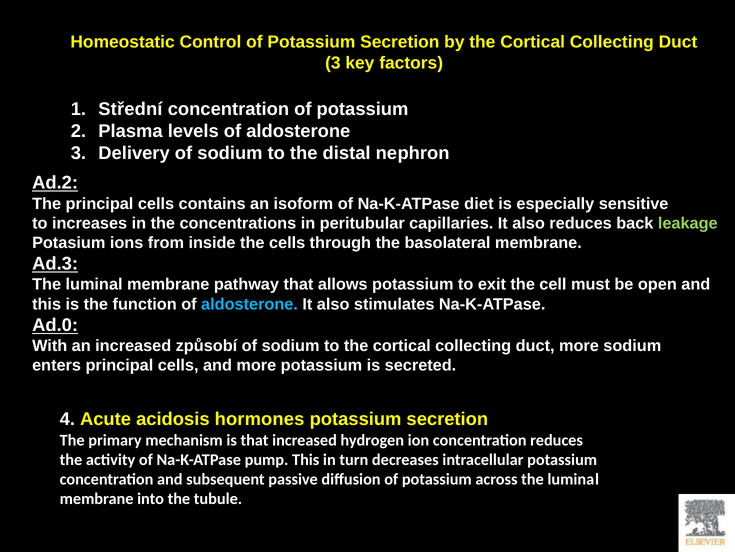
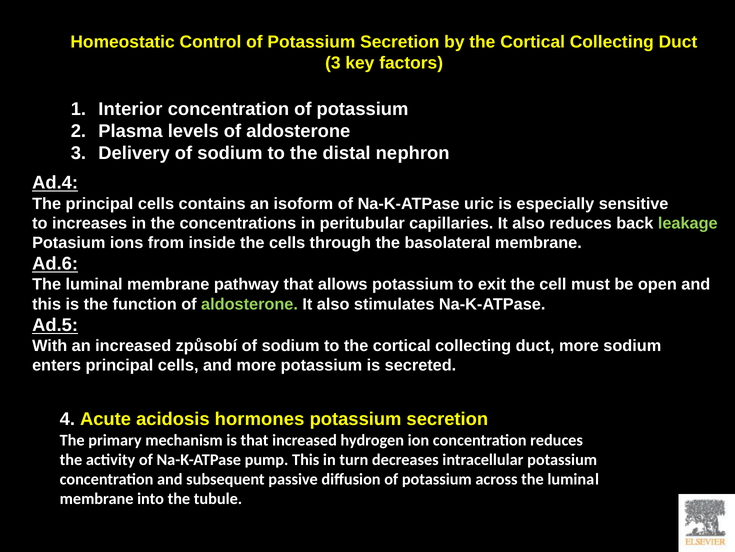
Střední: Střední -> Interior
Ad.2: Ad.2 -> Ad.4
diet: diet -> uric
Ad.3: Ad.3 -> Ad.6
aldosterone at (250, 304) colour: light blue -> light green
Ad.0: Ad.0 -> Ad.5
